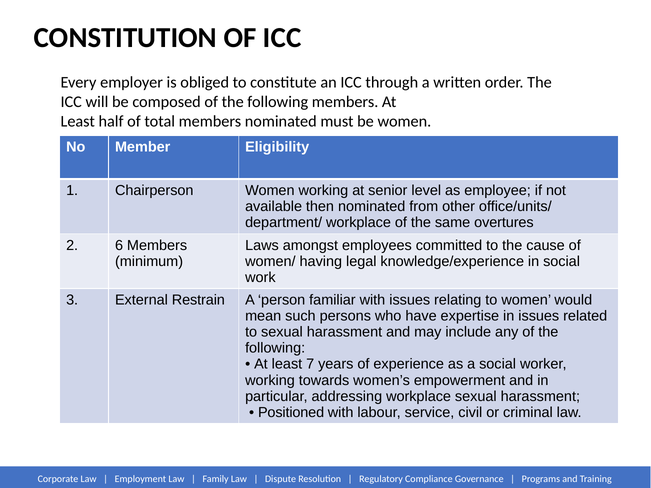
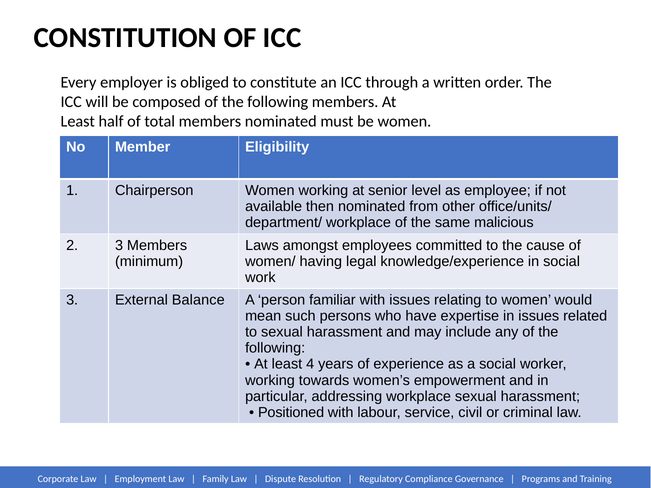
overtures: overtures -> malicious
2 6: 6 -> 3
Restrain: Restrain -> Balance
7: 7 -> 4
